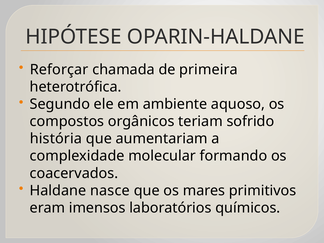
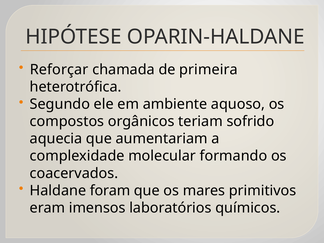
história: história -> aquecia
nasce: nasce -> foram
